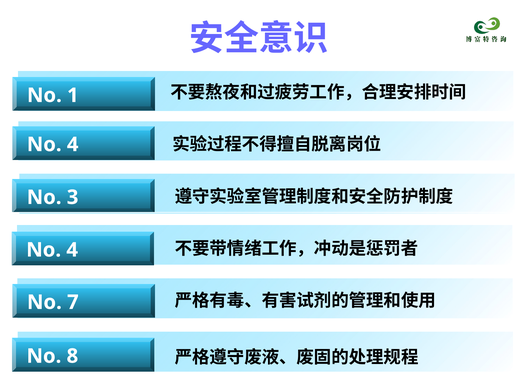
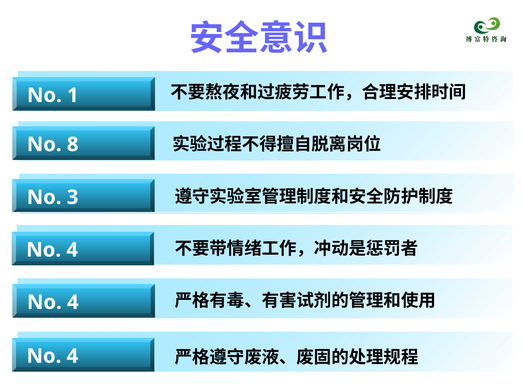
4 at (73, 145): 4 -> 8
7 at (73, 303): 7 -> 4
8 at (72, 357): 8 -> 4
